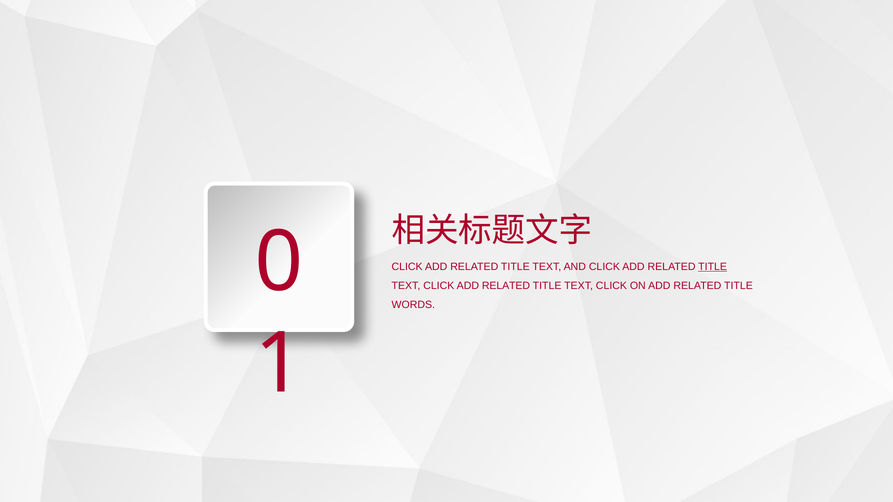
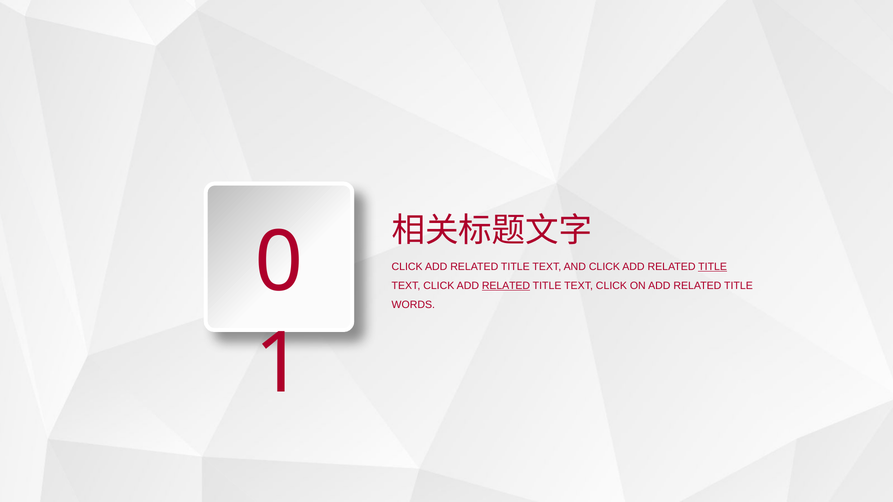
RELATED at (506, 286) underline: none -> present
